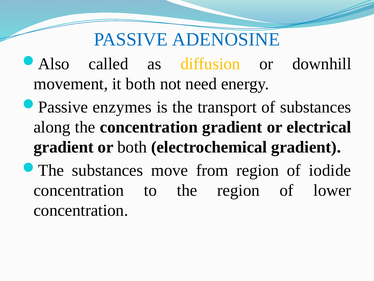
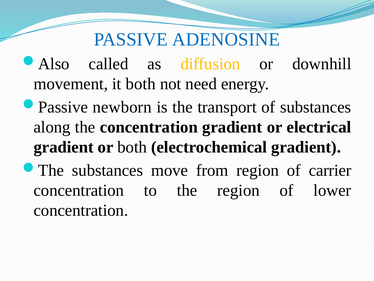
enzymes: enzymes -> newborn
iodide: iodide -> carrier
